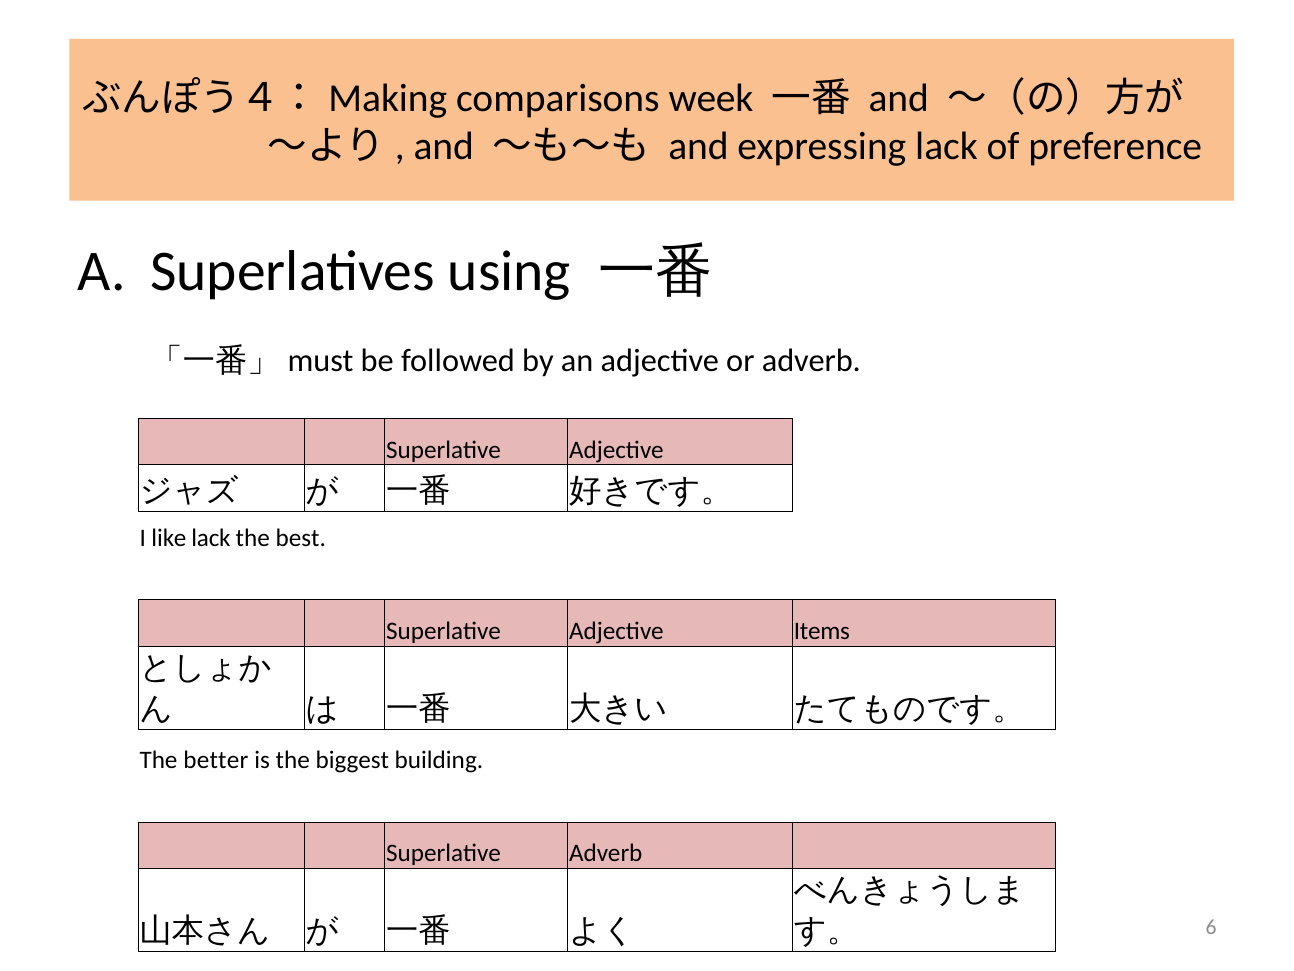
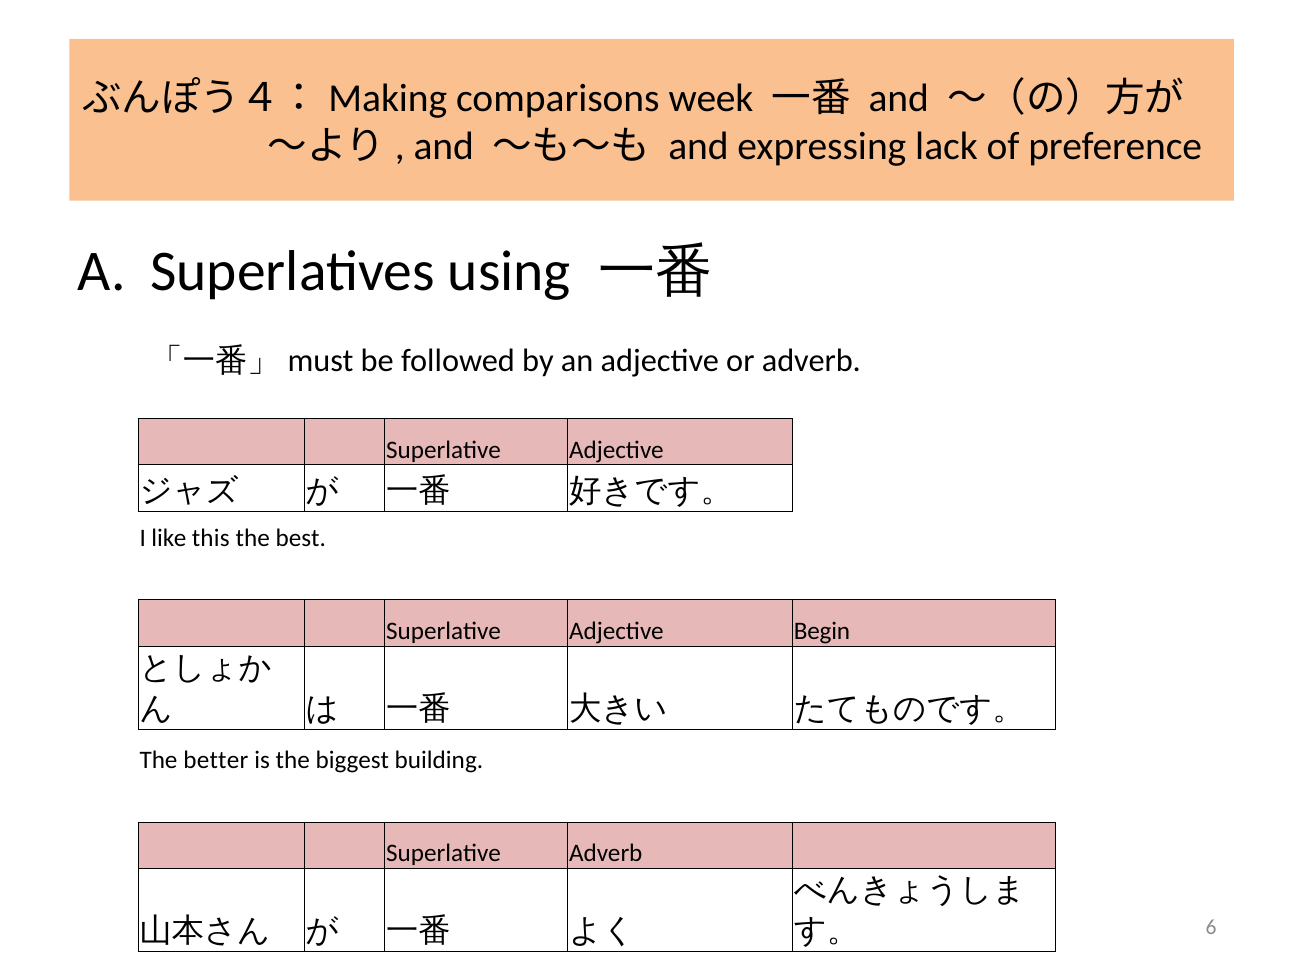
like lack: lack -> this
Items: Items -> Begin
